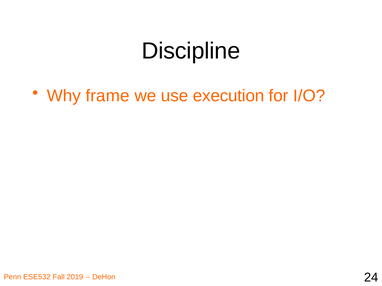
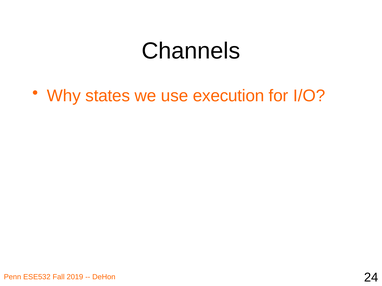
Discipline: Discipline -> Channels
frame: frame -> states
